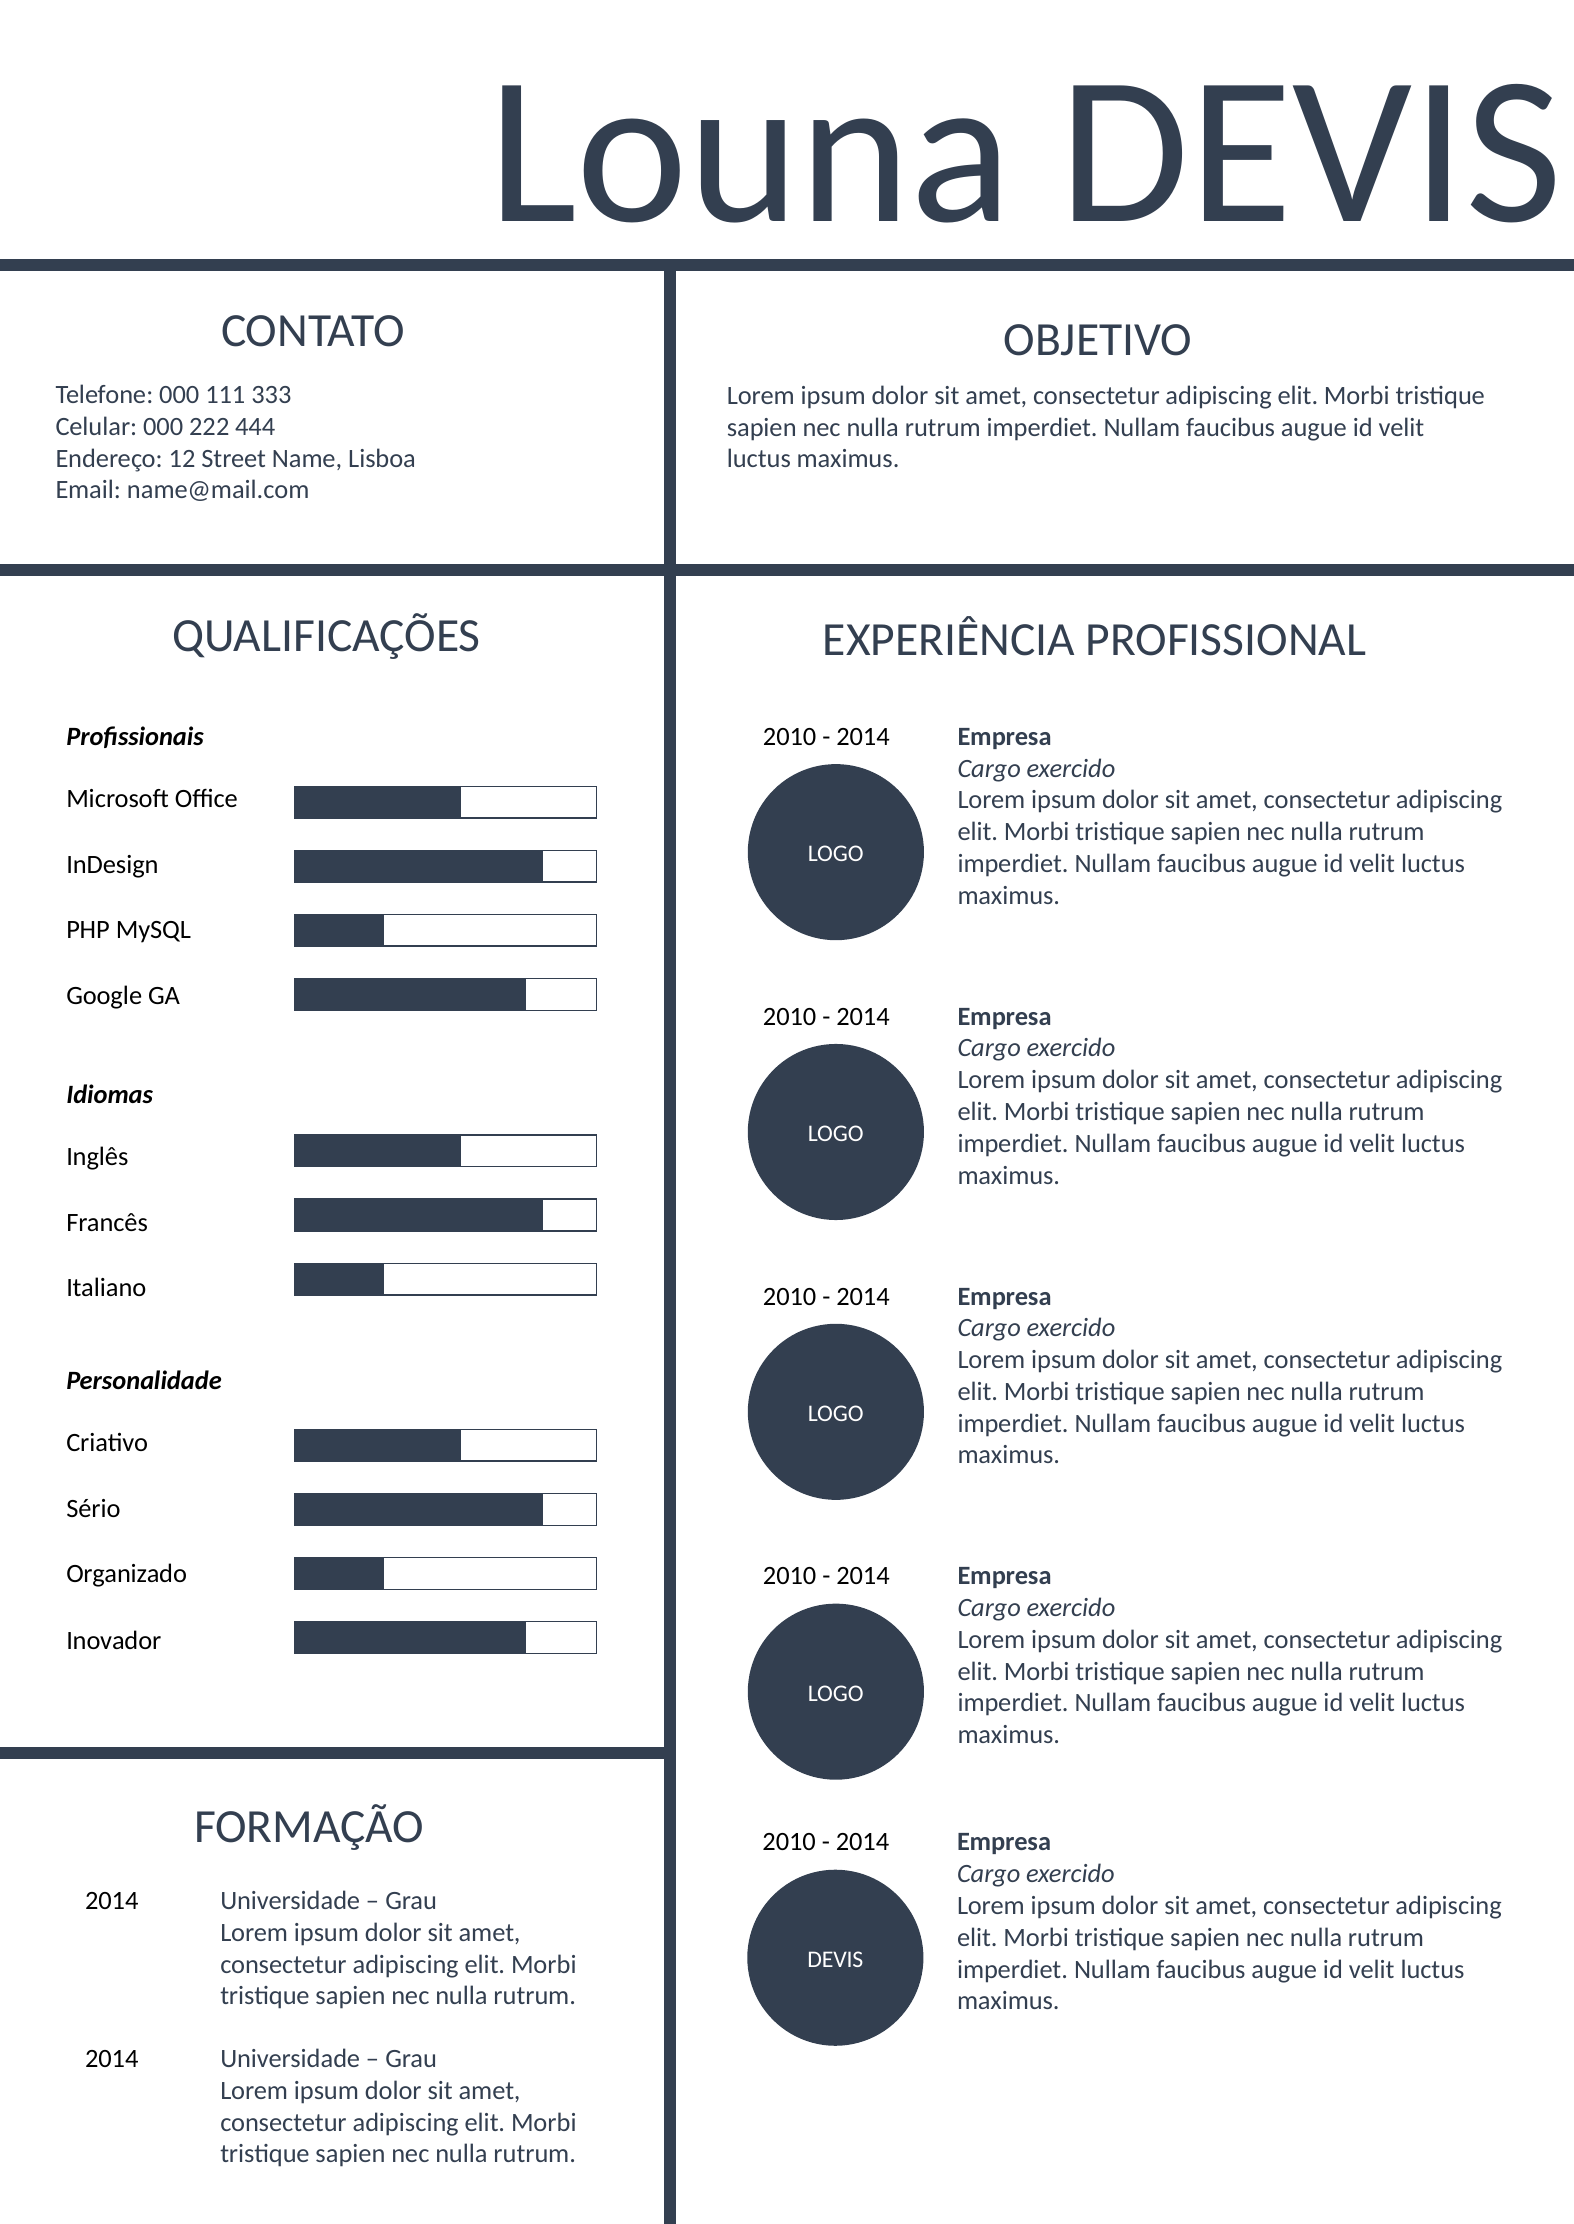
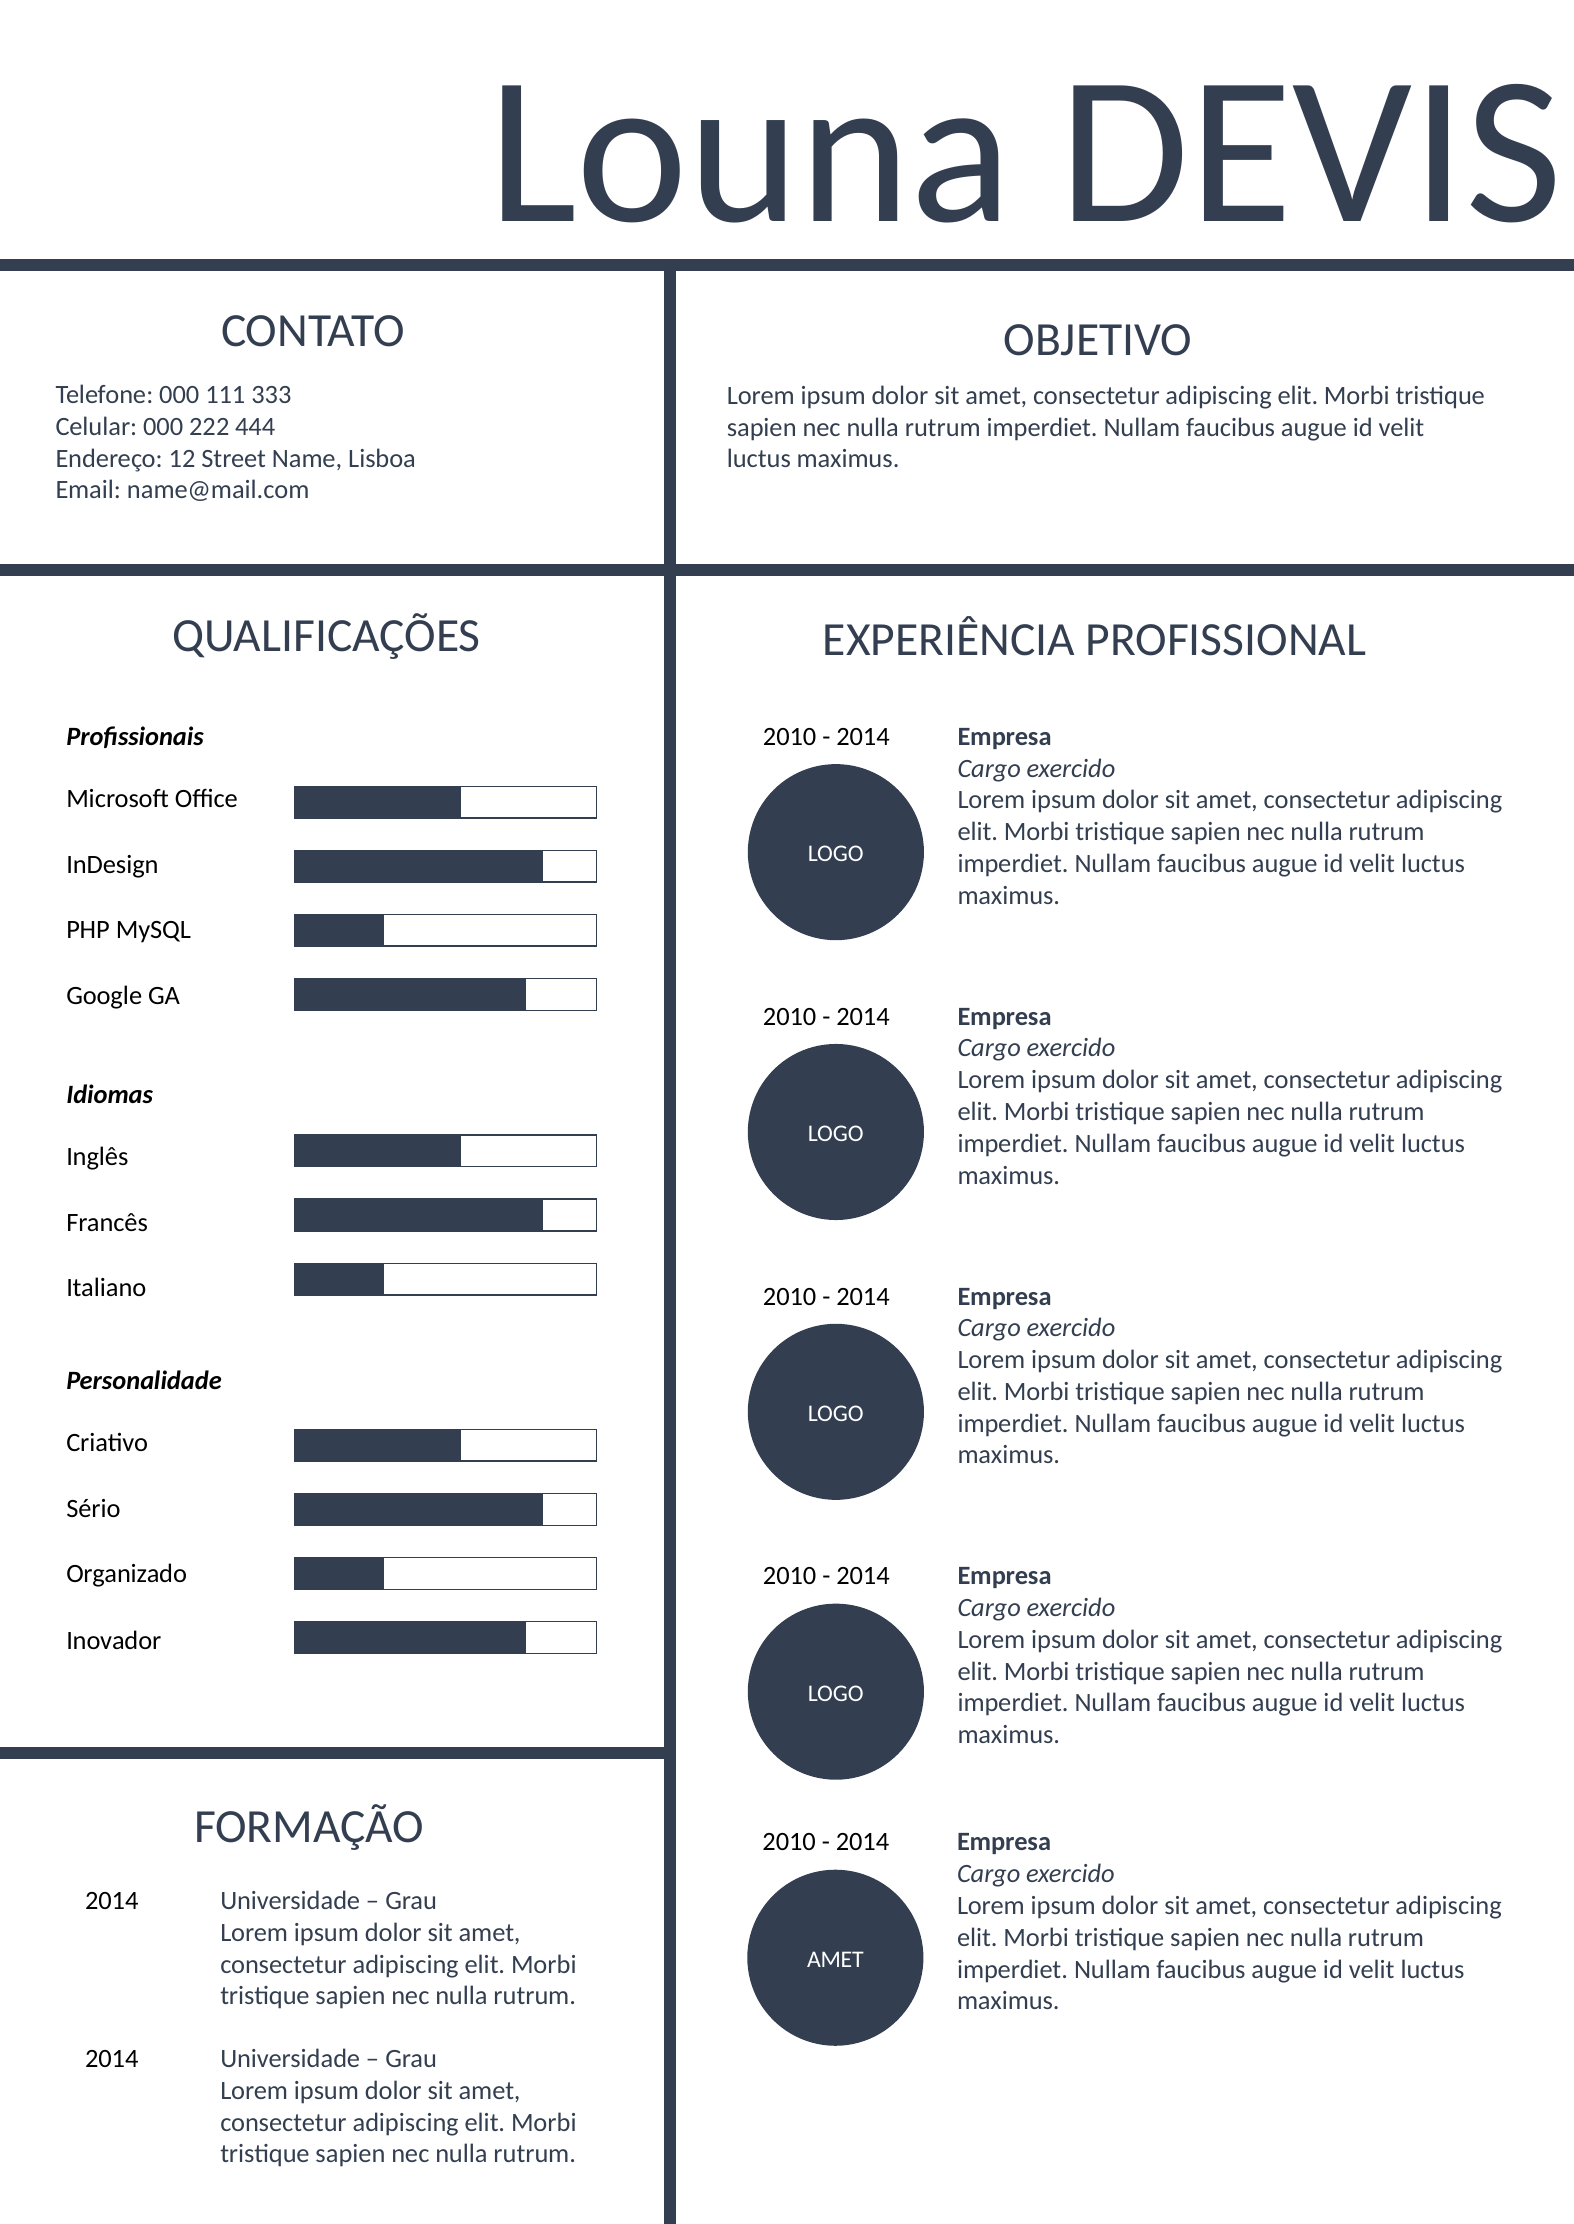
DEVIS at (835, 1960): DEVIS -> AMET
